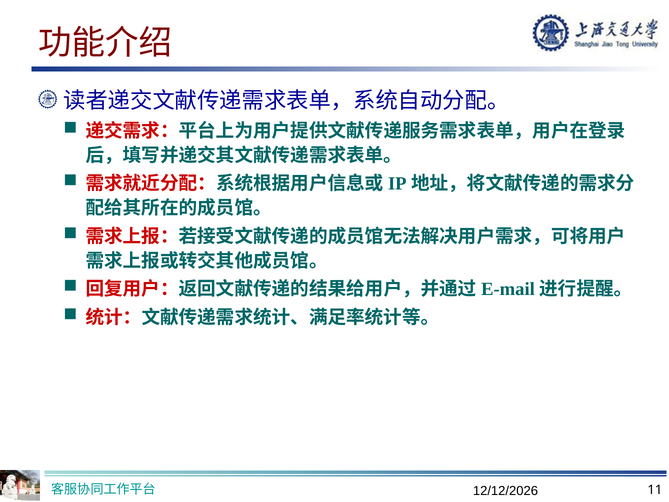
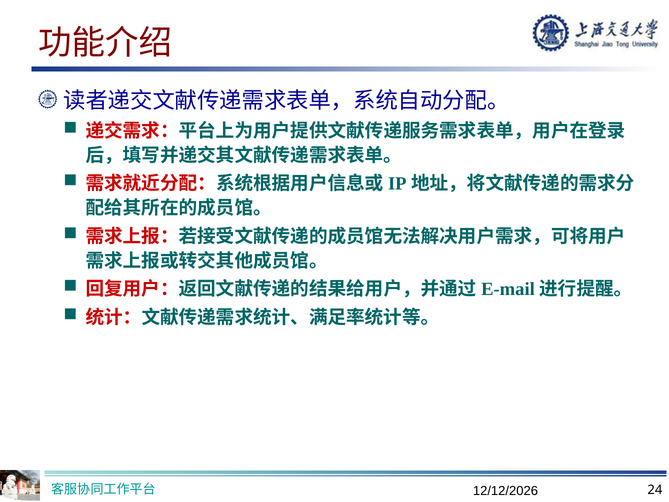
11: 11 -> 24
